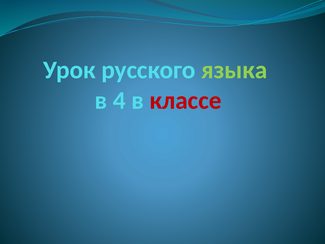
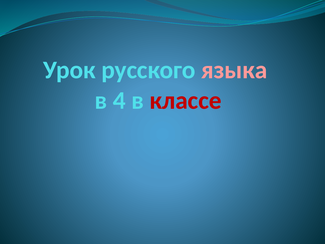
языка colour: light green -> pink
